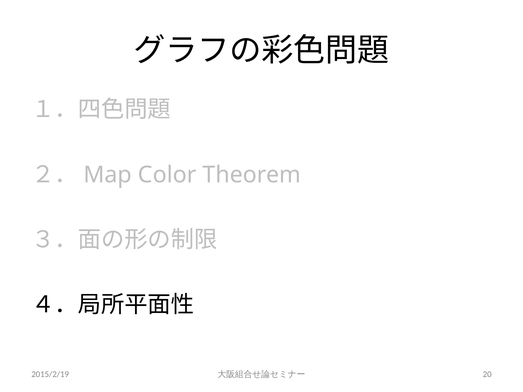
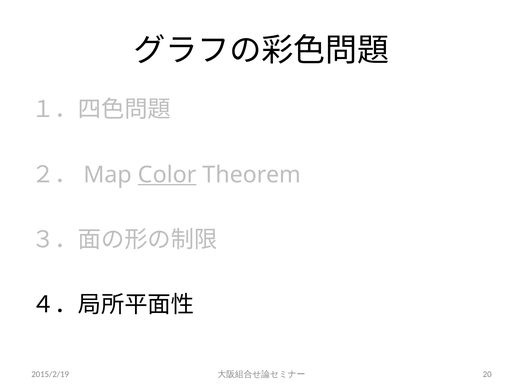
Color underline: none -> present
